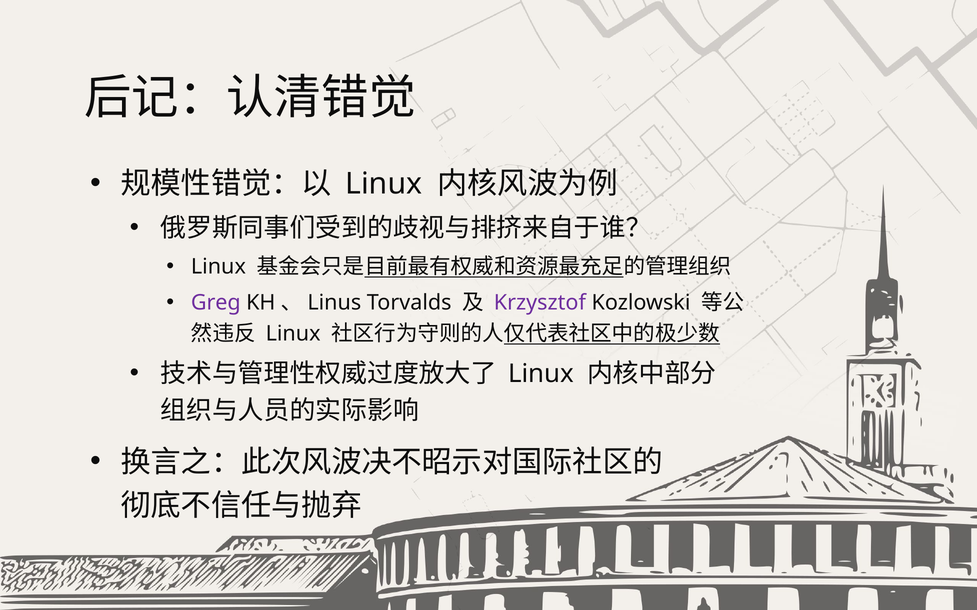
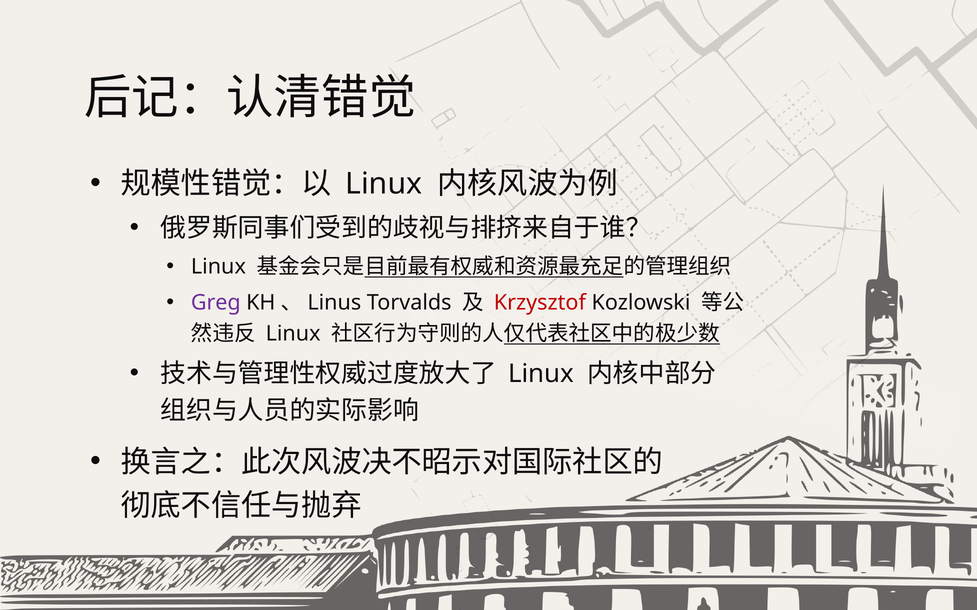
Krzysztof colour: purple -> red
